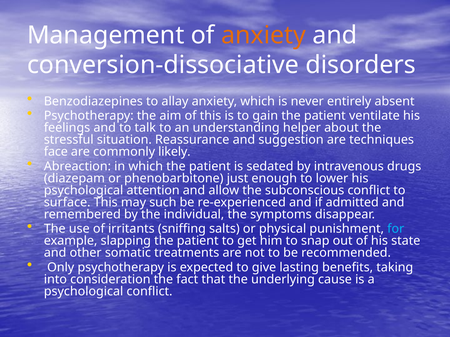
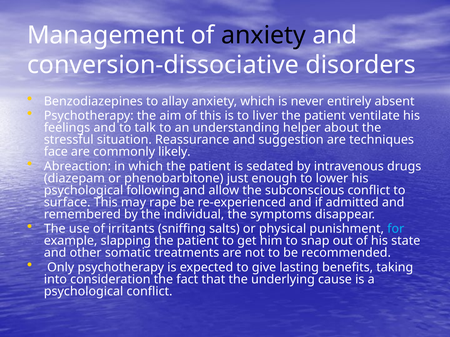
anxiety at (263, 35) colour: orange -> black
gain: gain -> liver
attention: attention -> following
such: such -> rape
